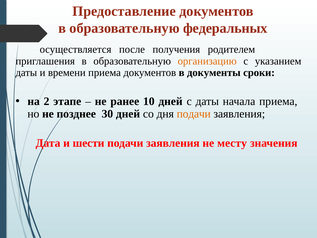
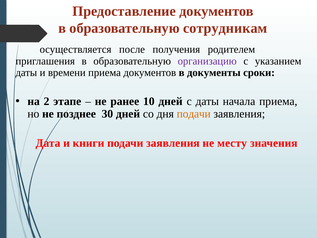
федеральных: федеральных -> сотрудникам
организацию colour: orange -> purple
шести: шести -> книги
